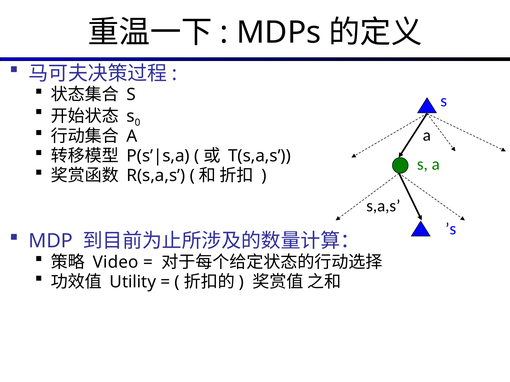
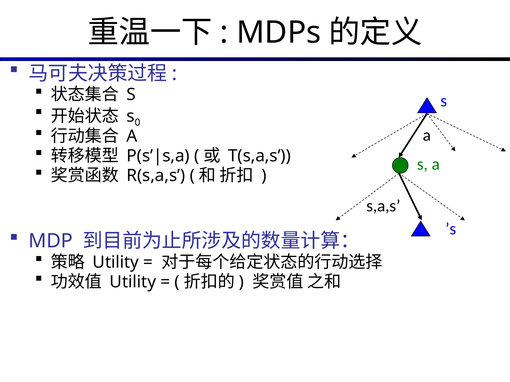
Video at (116, 263): Video -> Utility
